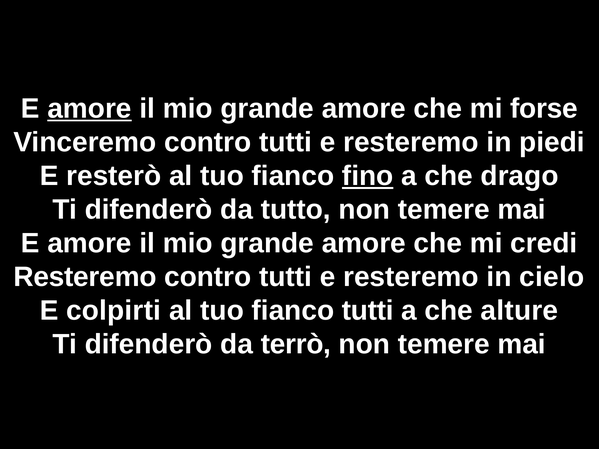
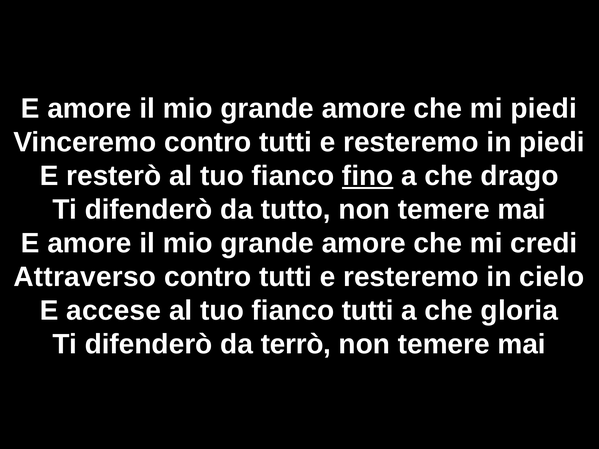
amore at (89, 109) underline: present -> none
mi forse: forse -> piedi
Resteremo at (85, 277): Resteremo -> Attraverso
colpirti: colpirti -> accese
alture: alture -> gloria
